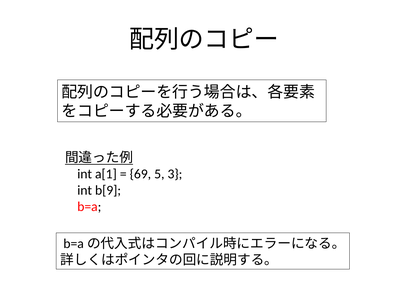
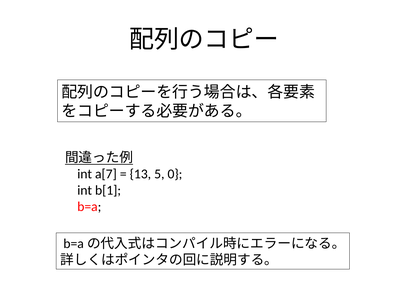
a[1: a[1 -> a[7
69: 69 -> 13
3: 3 -> 0
b[9: b[9 -> b[1
